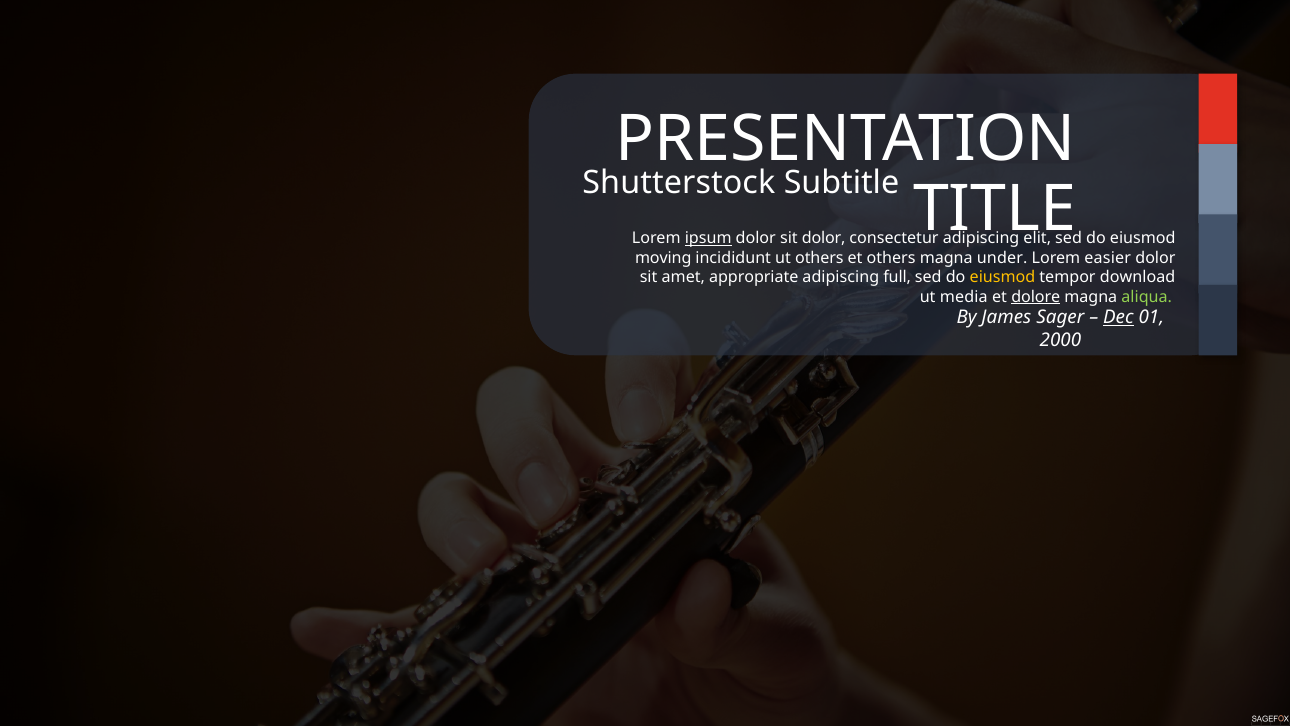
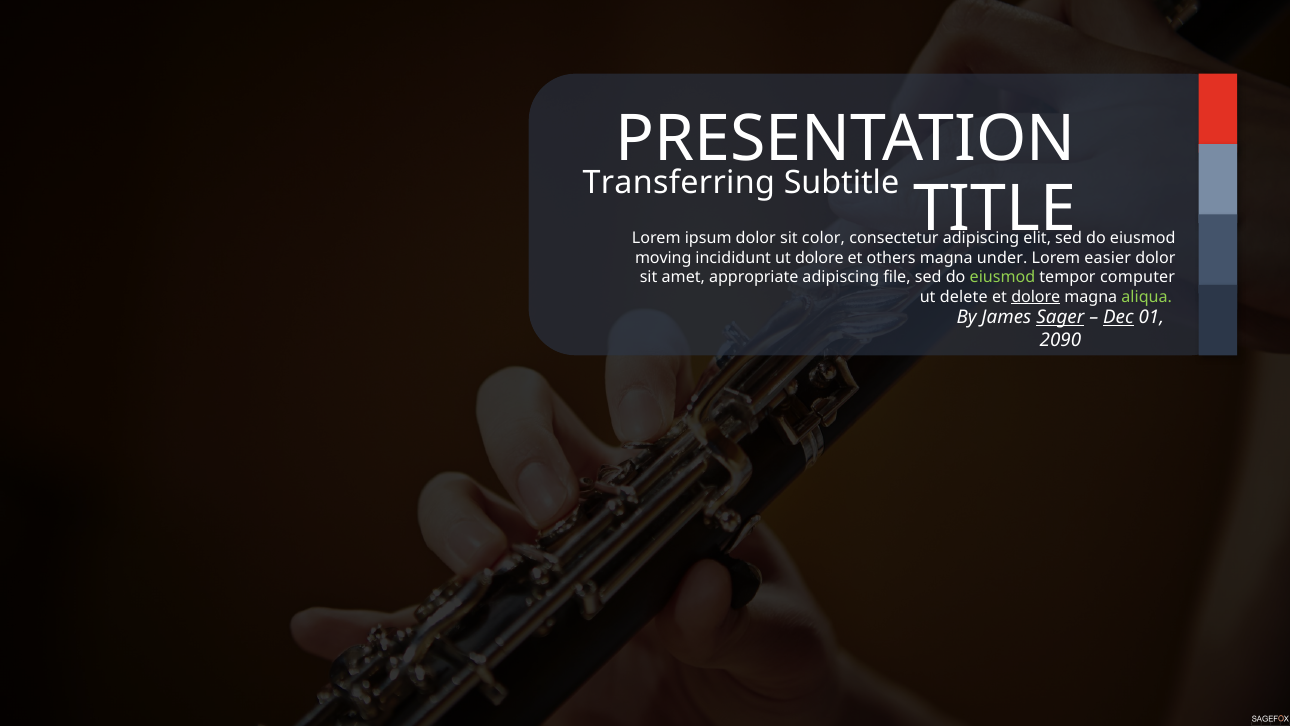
Shutterstock: Shutterstock -> Transferring
ipsum underline: present -> none
sit dolor: dolor -> color
ut others: others -> dolore
full: full -> file
eiusmod at (1002, 277) colour: yellow -> light green
download: download -> computer
media: media -> delete
Sager underline: none -> present
2000: 2000 -> 2090
